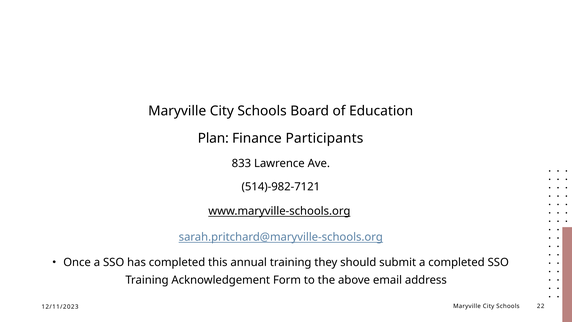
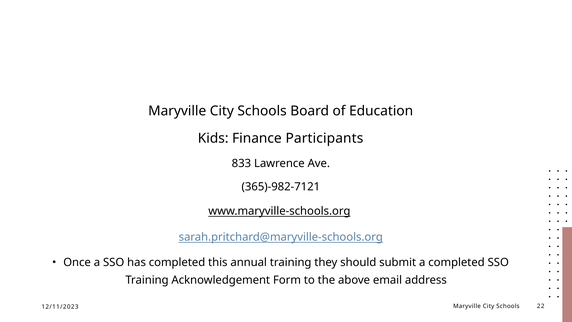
Plan: Plan -> Kids
514)-982-7121: 514)-982-7121 -> 365)-982-7121
